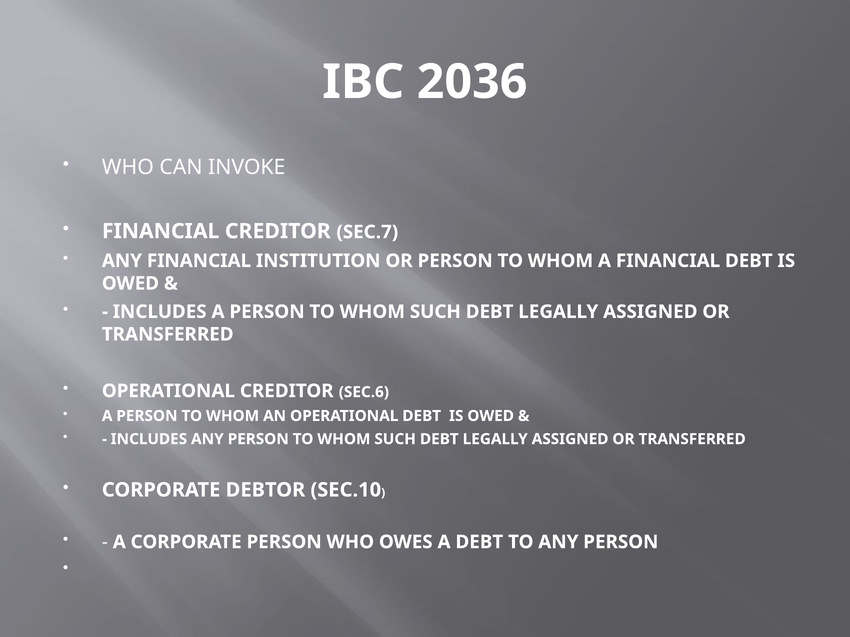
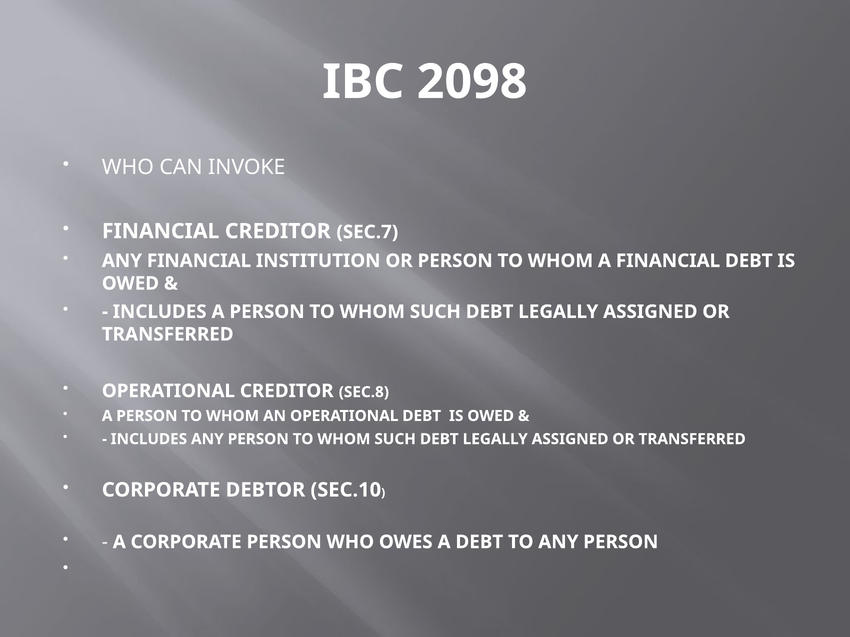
2036: 2036 -> 2098
SEC.6: SEC.6 -> SEC.8
